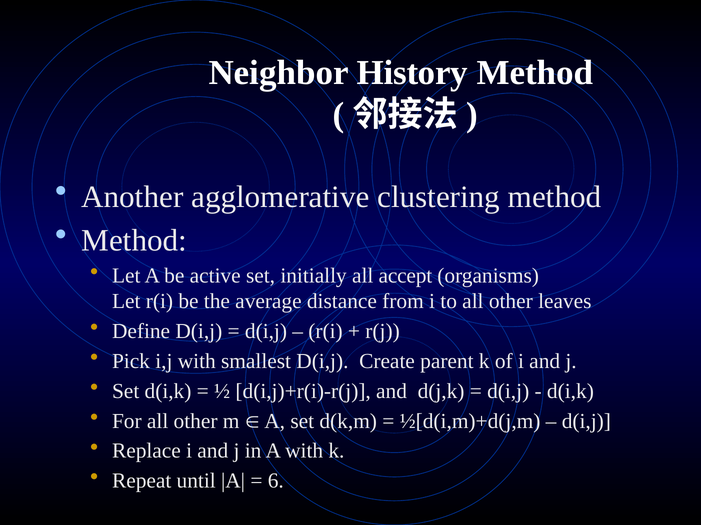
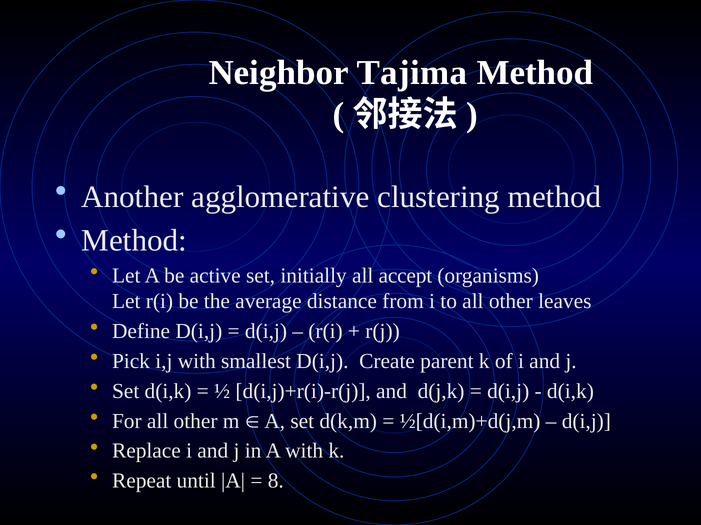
History: History -> Tajima
6: 6 -> 8
